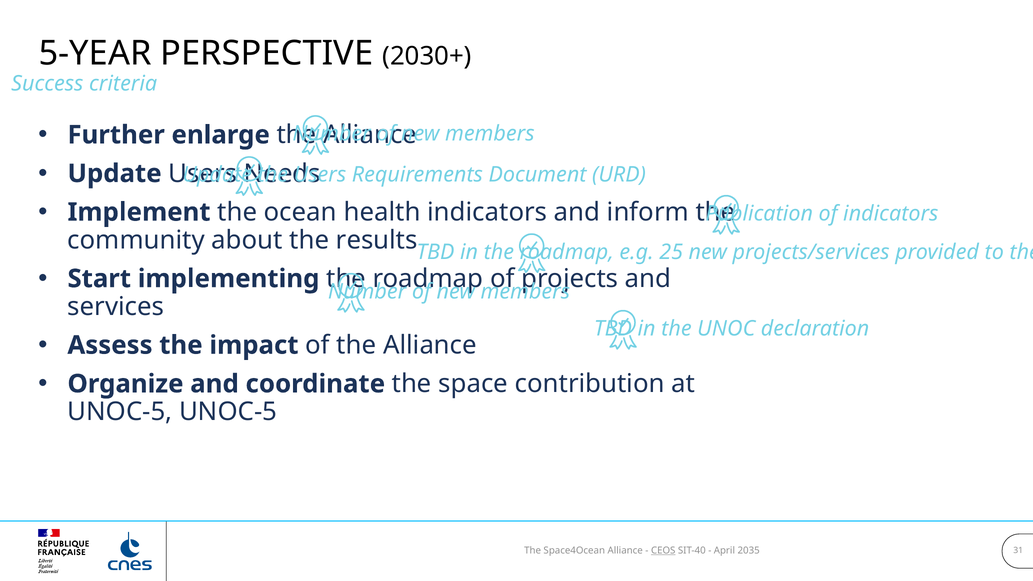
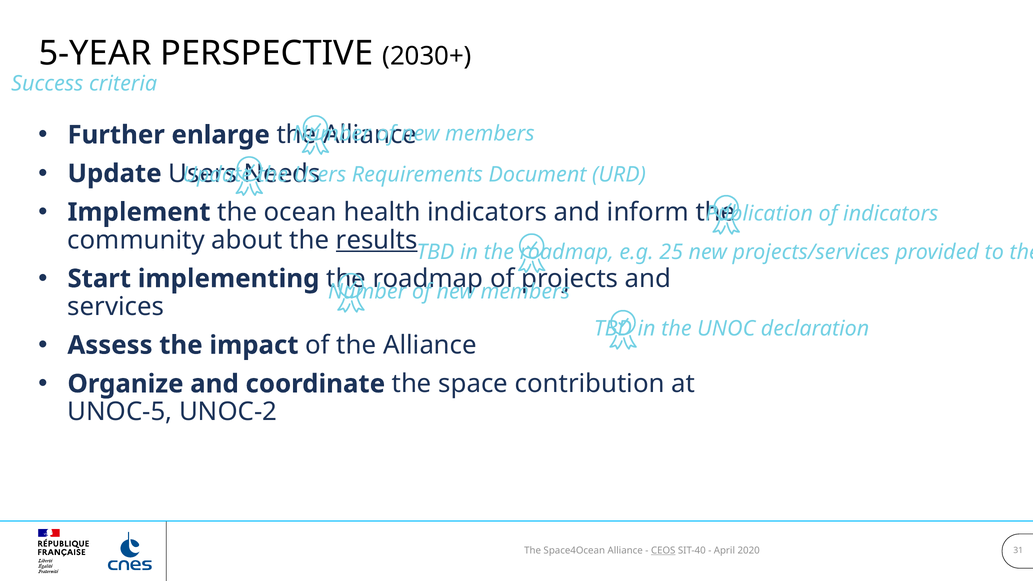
results underline: none -> present
UNOC-5 UNOC-5: UNOC-5 -> UNOC-2
2035: 2035 -> 2020
